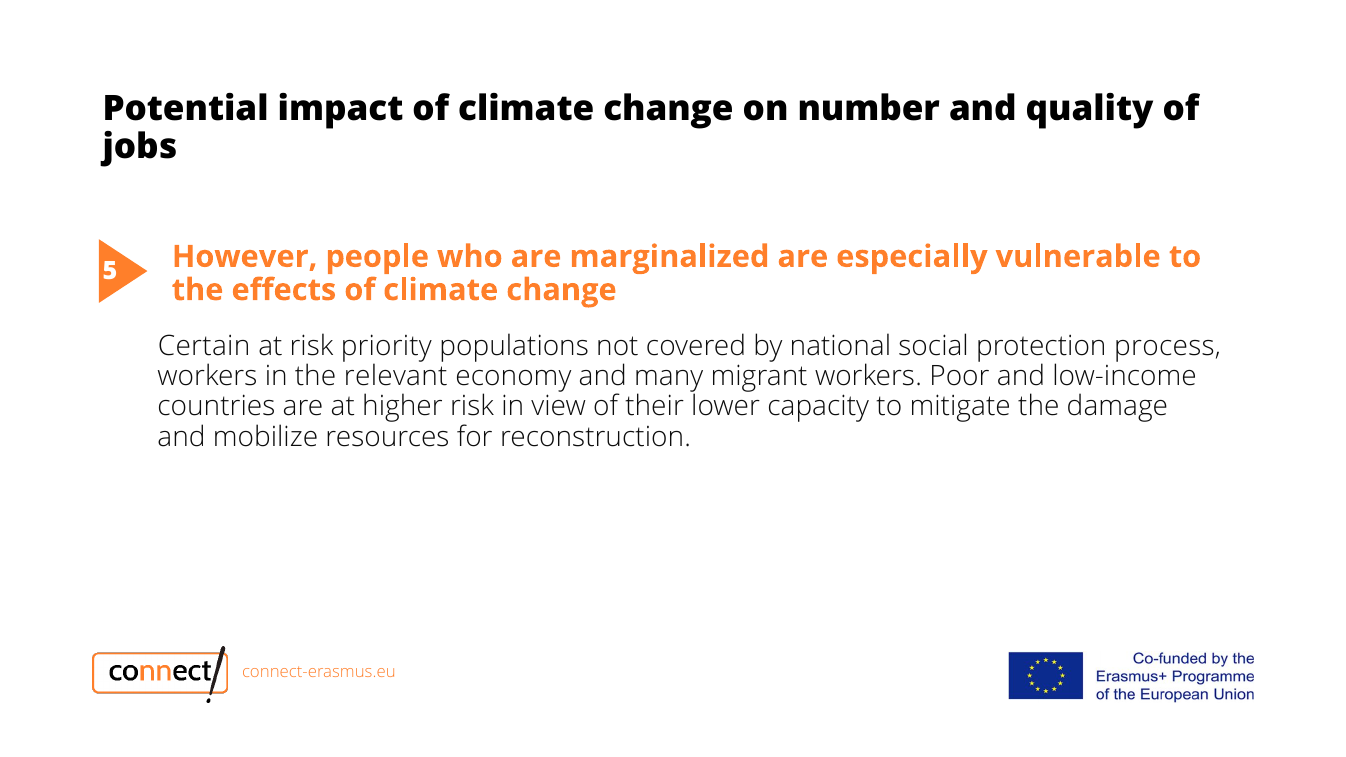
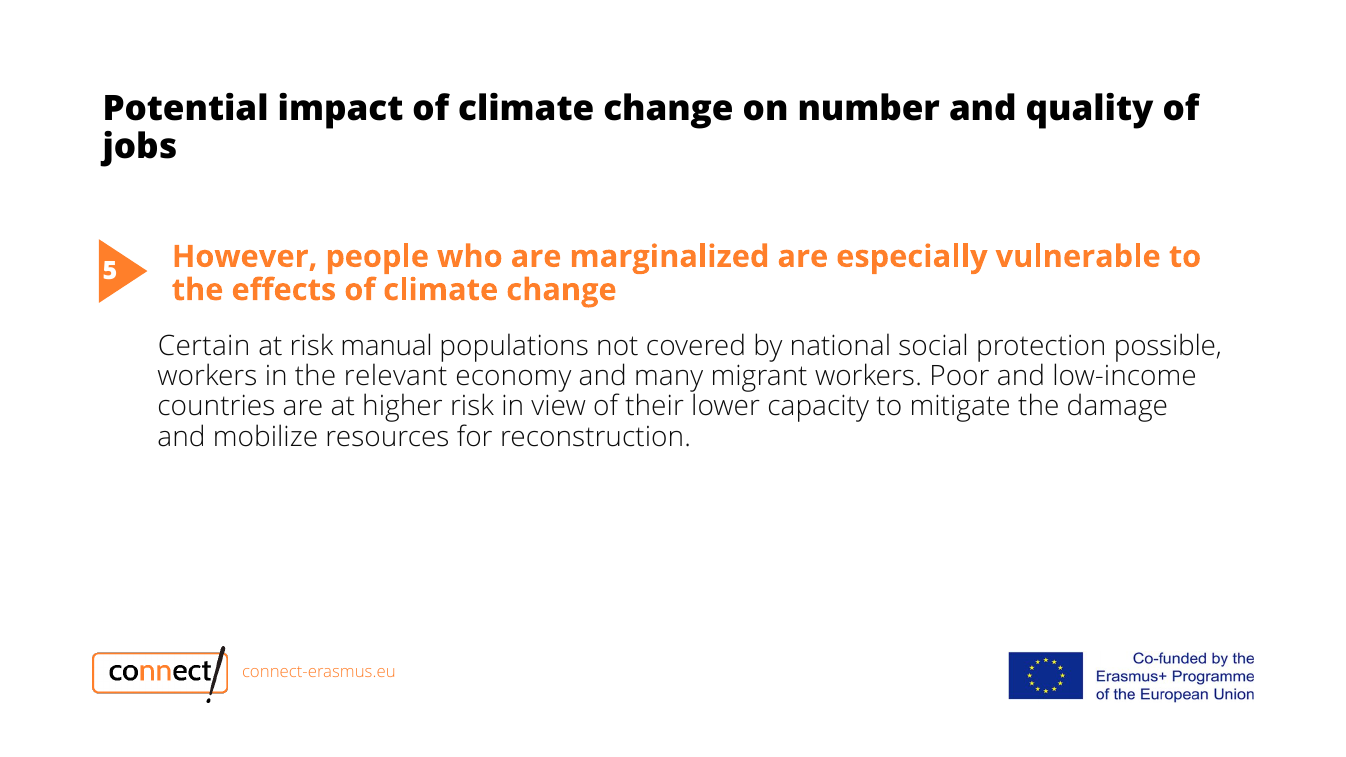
priority: priority -> manual
process: process -> possible
